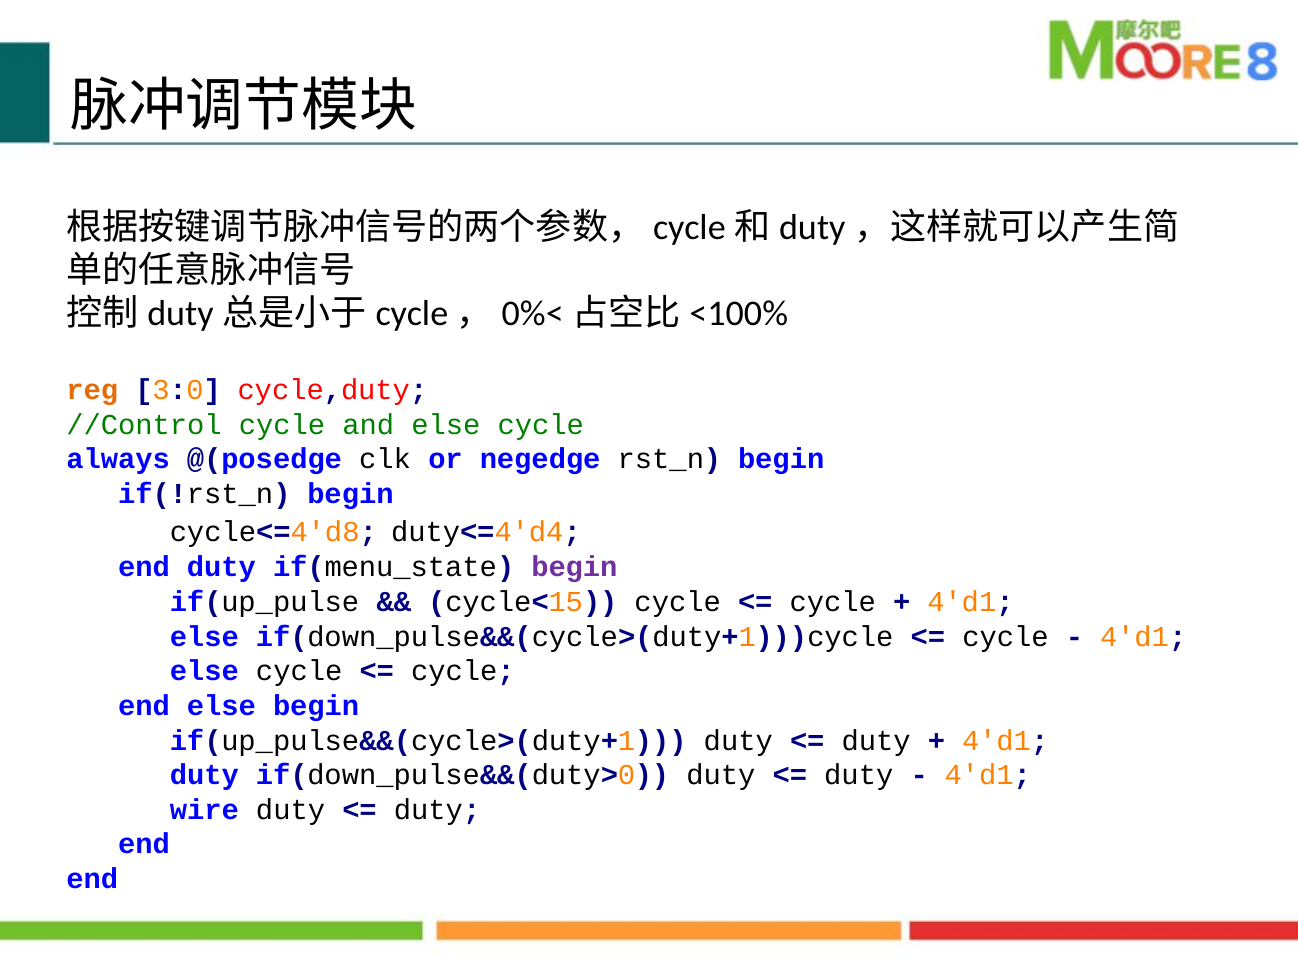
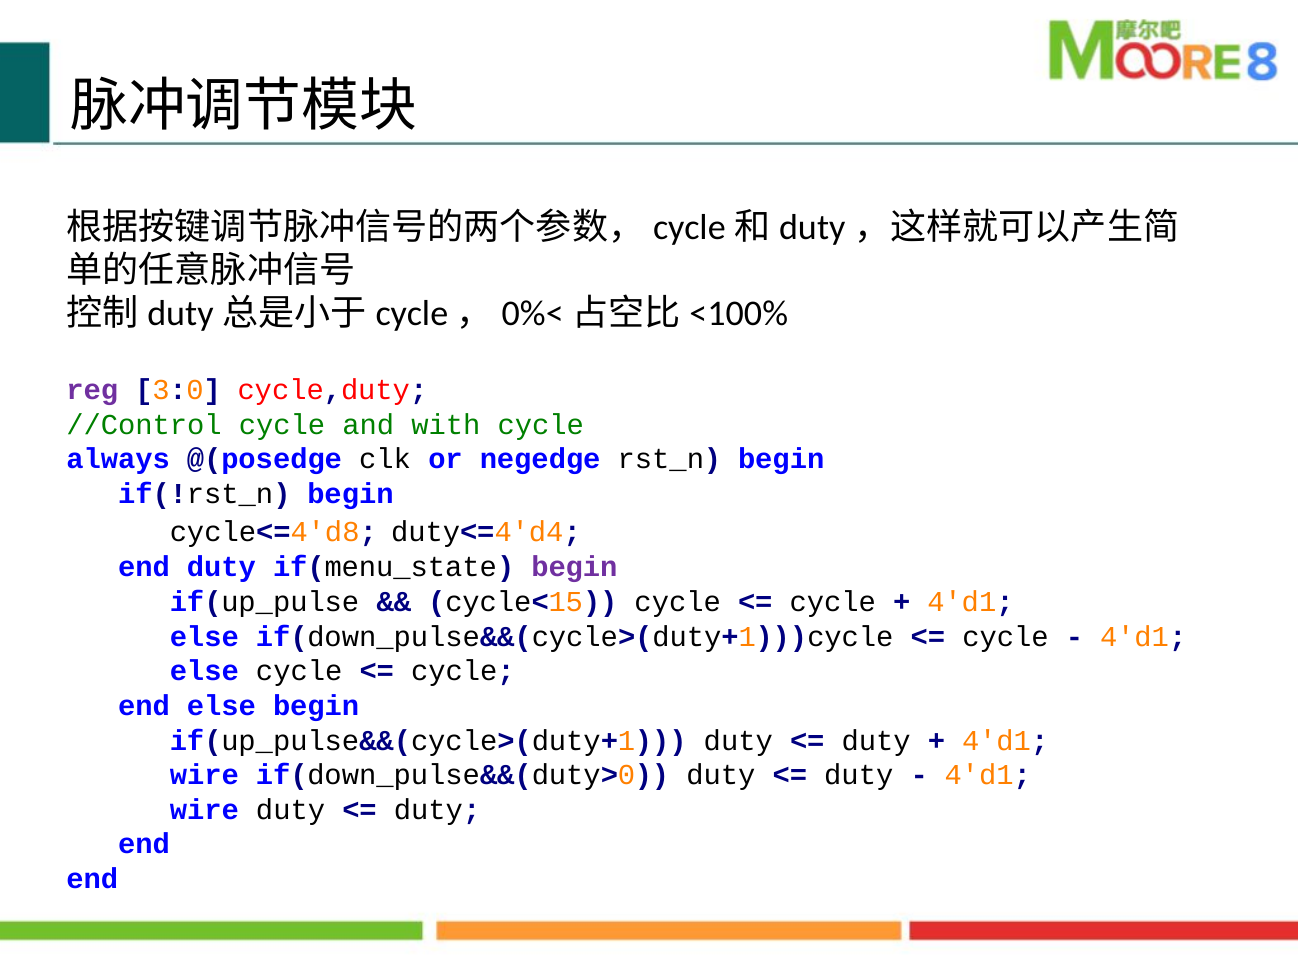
reg colour: orange -> purple
and else: else -> with
duty at (204, 775): duty -> wire
